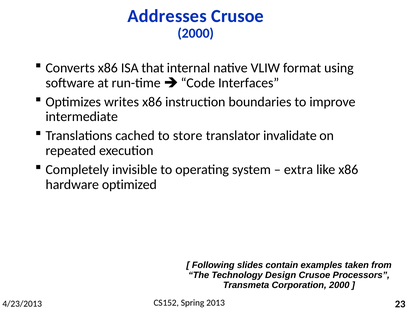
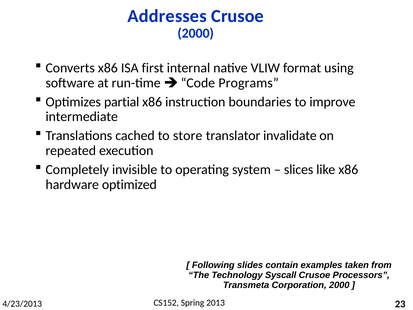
that: that -> first
Interfaces: Interfaces -> Programs
writes: writes -> partial
extra: extra -> slices
Design: Design -> Syscall
